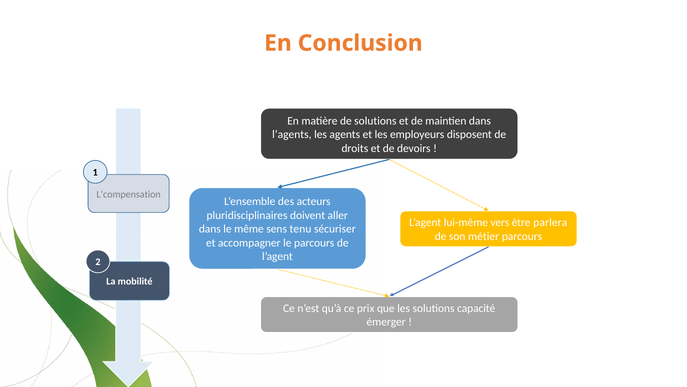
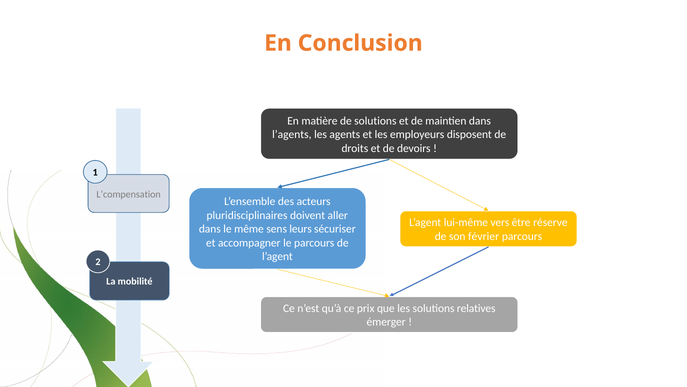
parlera: parlera -> réserve
tenu: tenu -> leurs
métier: métier -> février
capacité: capacité -> relatives
